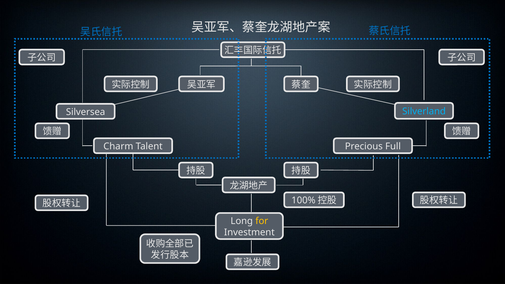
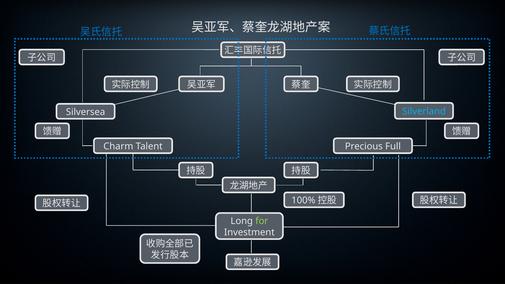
for colour: yellow -> light green
